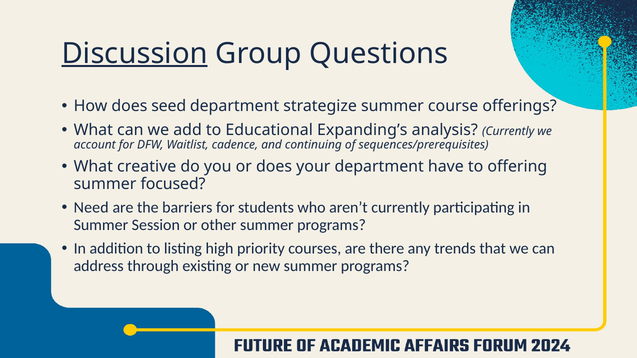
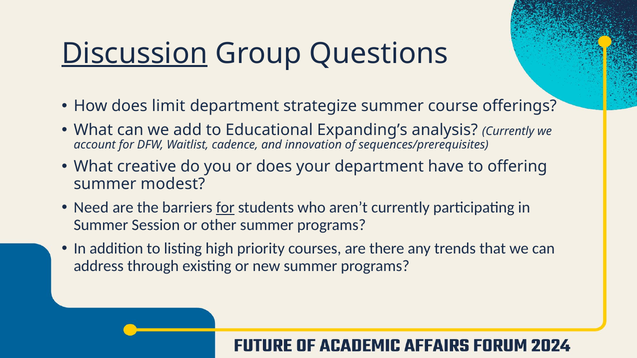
seed: seed -> limit
continuing: continuing -> innovation
focused: focused -> modest
for at (225, 208) underline: none -> present
